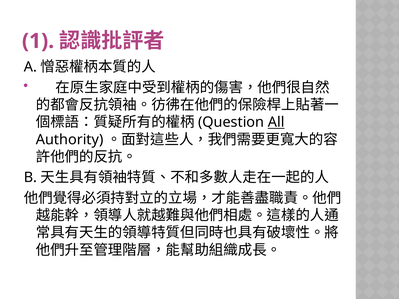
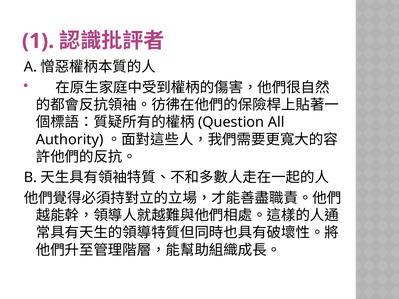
All underline: present -> none
